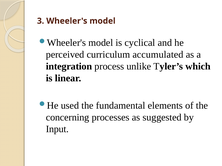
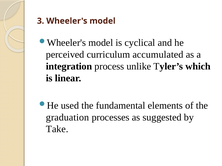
concerning: concerning -> graduation
Input: Input -> Take
